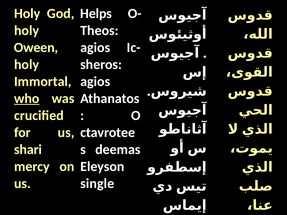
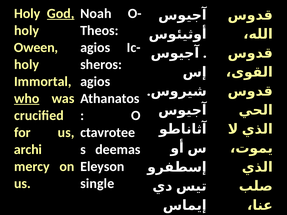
God underline: none -> present
Helps: Helps -> Noah
shari: shari -> archi
